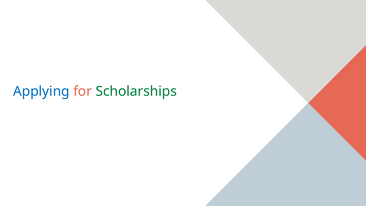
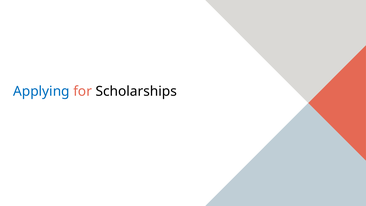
Scholarships colour: green -> black
